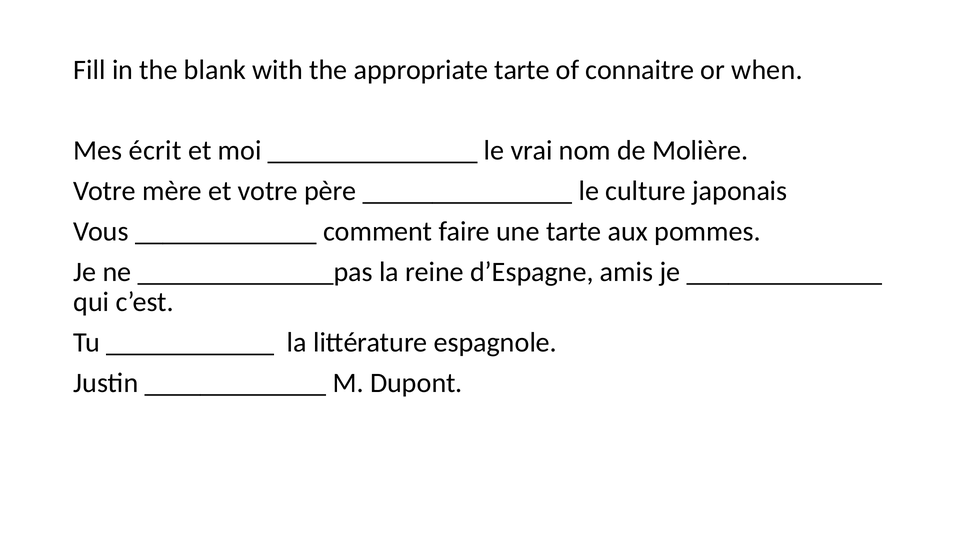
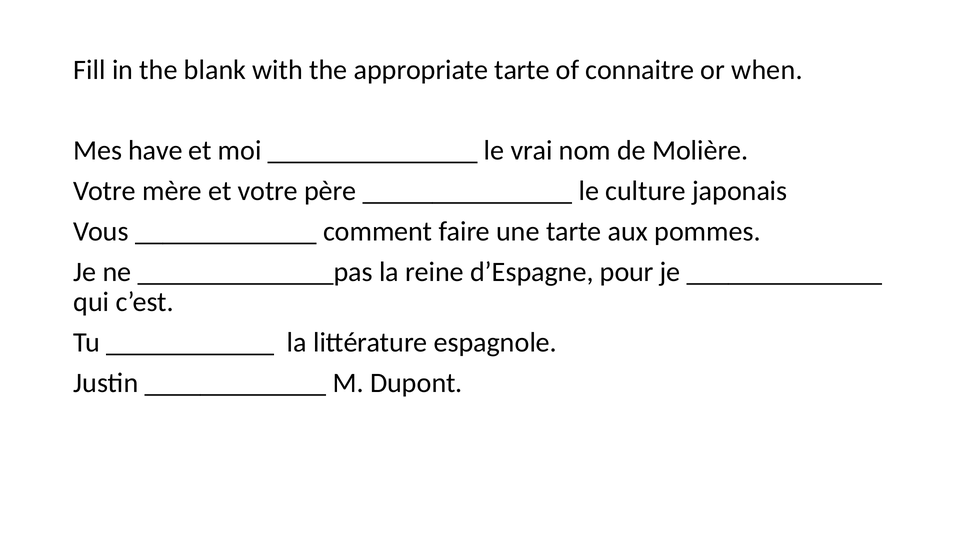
écrit: écrit -> have
amis: amis -> pour
